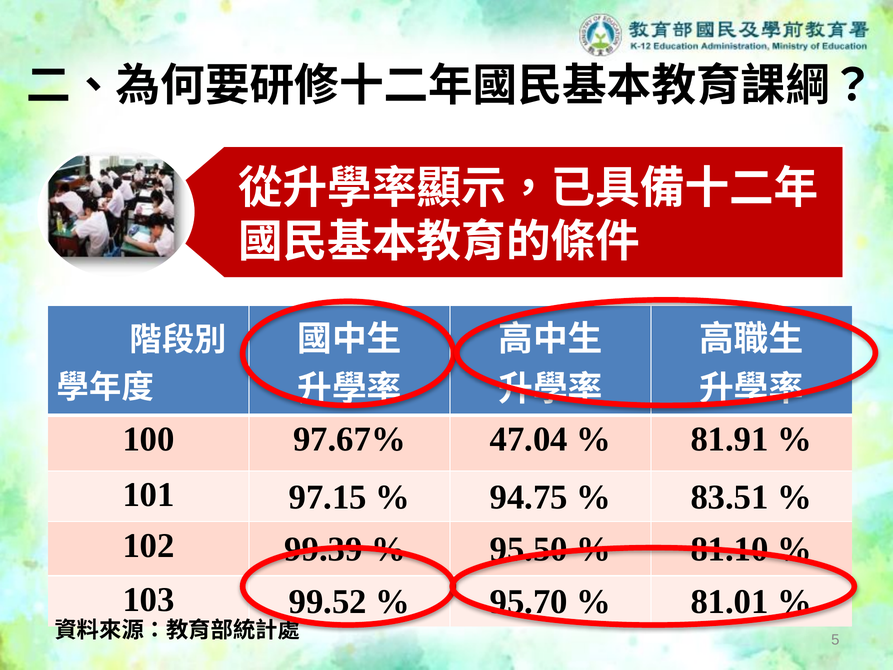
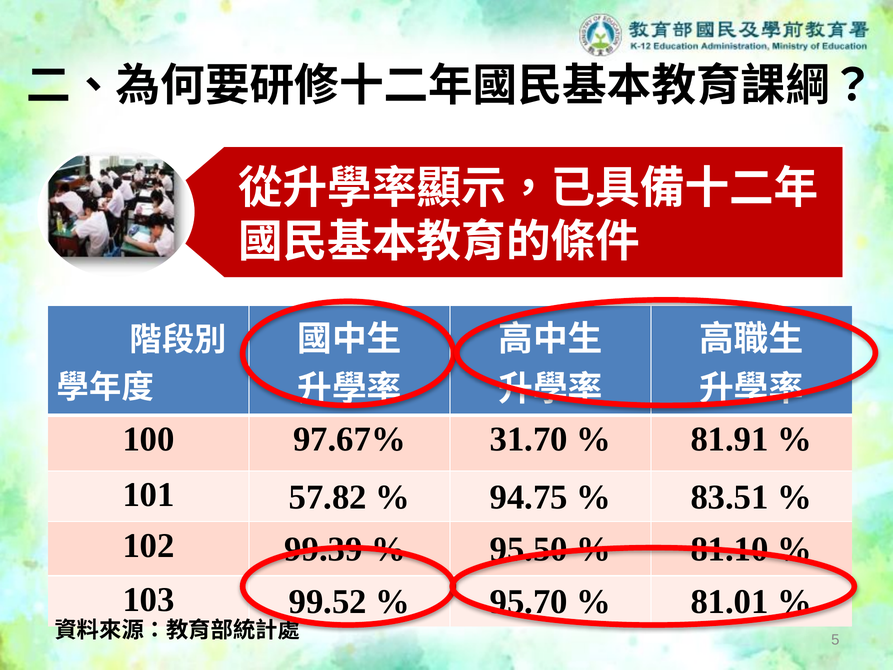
47.04: 47.04 -> 31.70
97.15: 97.15 -> 57.82
